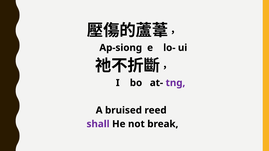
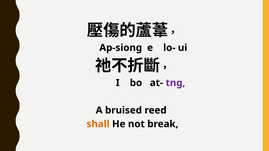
shall colour: purple -> orange
